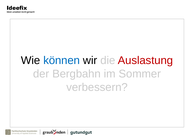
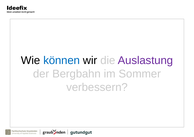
Auslastung colour: red -> purple
